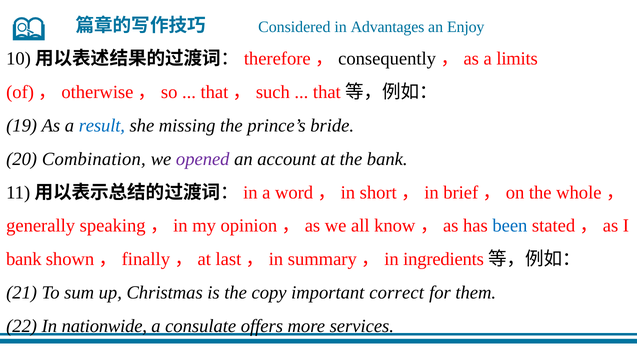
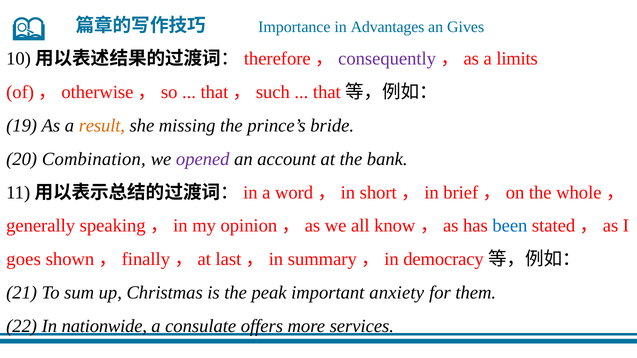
Considered: Considered -> Importance
Enjoy: Enjoy -> Gives
consequently colour: black -> purple
result colour: blue -> orange
bank at (24, 260): bank -> goes
ingredients: ingredients -> democracy
copy: copy -> peak
correct: correct -> anxiety
